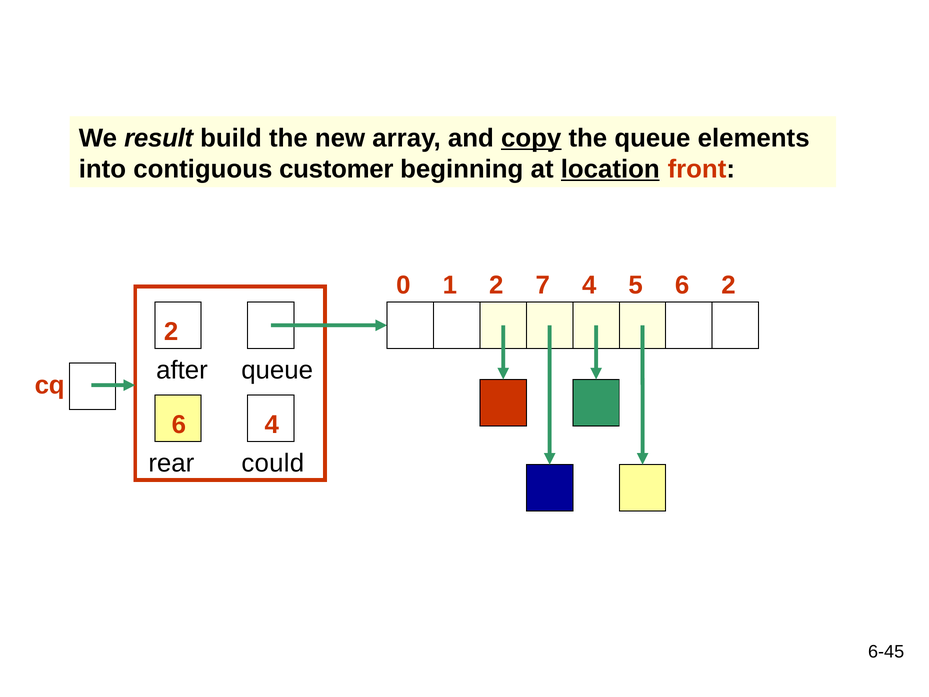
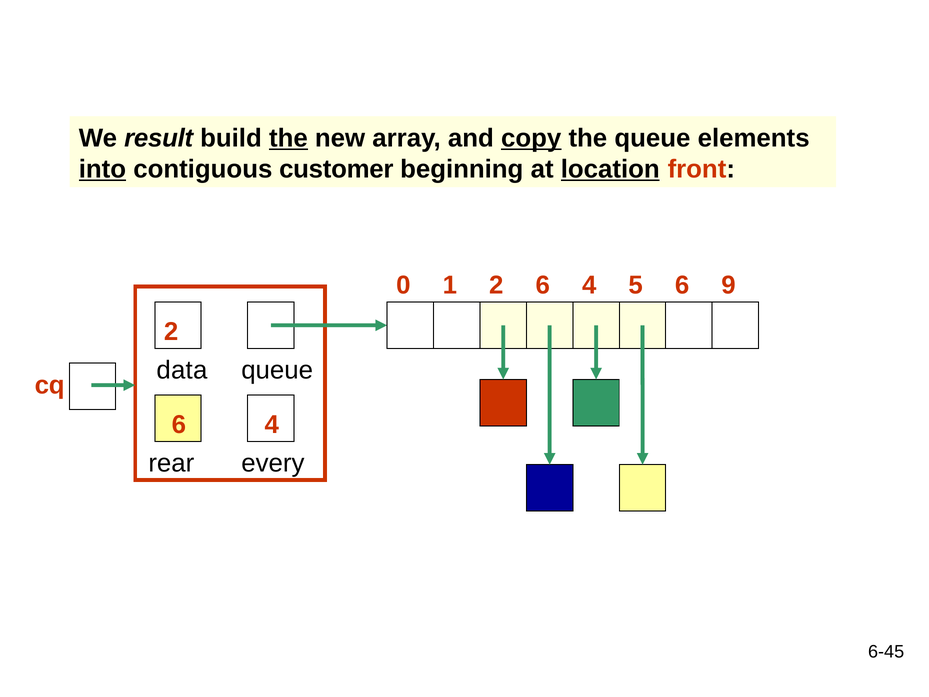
the at (288, 138) underline: none -> present
into underline: none -> present
0 7: 7 -> 6
4 2: 2 -> 9
after: after -> data
could: could -> every
